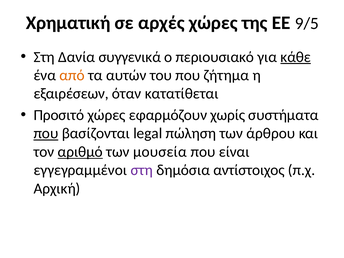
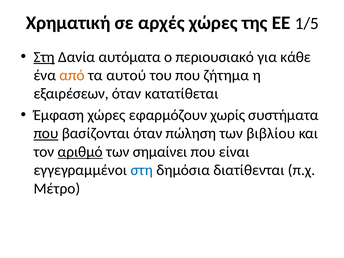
9/5: 9/5 -> 1/5
Στη at (44, 57) underline: none -> present
συγγενικά: συγγενικά -> αυτόματα
κάθε underline: present -> none
αυτών: αυτών -> αυτού
Προσιτό: Προσιτό -> Έμφαση
βασίζονται legal: legal -> όταν
άρθρου: άρθρου -> βιβλίου
μουσεία: μουσεία -> σημαίνει
στη at (142, 170) colour: purple -> blue
αντίστοιχος: αντίστοιχος -> διατίθενται
Αρχική: Αρχική -> Μέτρο
